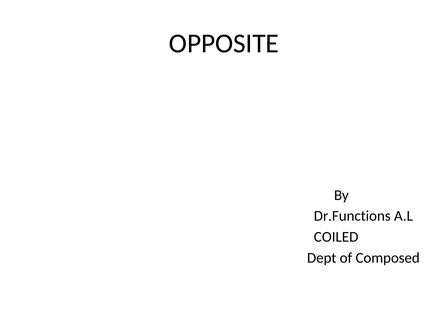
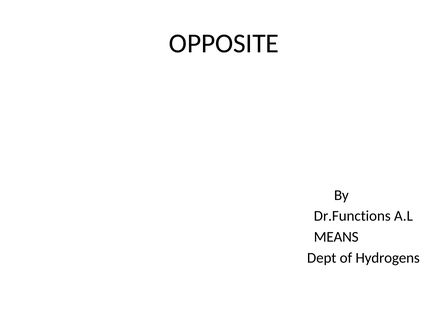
COILED: COILED -> MEANS
Composed: Composed -> Hydrogens
